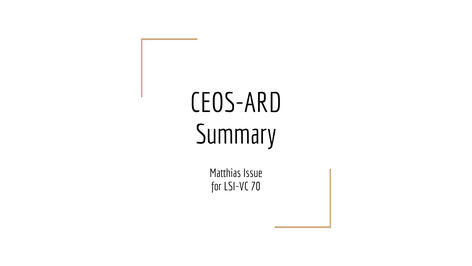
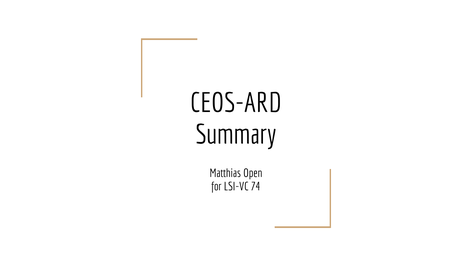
Issue: Issue -> Open
70: 70 -> 74
